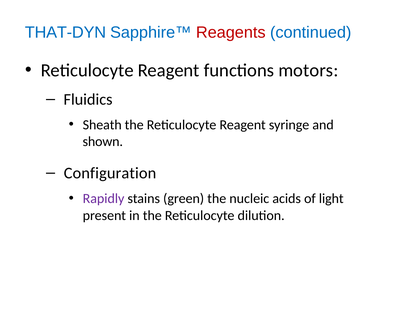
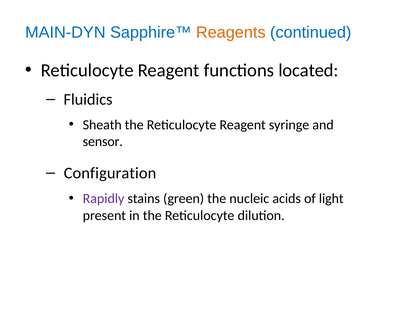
THAT-DYN: THAT-DYN -> MAIN-DYN
Reagents colour: red -> orange
motors: motors -> located
shown: shown -> sensor
